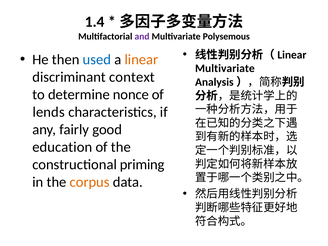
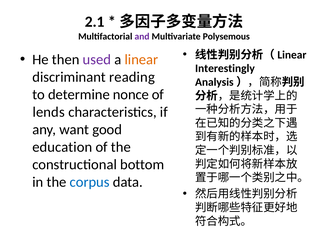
1.4: 1.4 -> 2.1
used colour: blue -> purple
Multivariate at (225, 68): Multivariate -> Interestingly
context: context -> reading
fairly: fairly -> want
priming: priming -> bottom
corpus colour: orange -> blue
